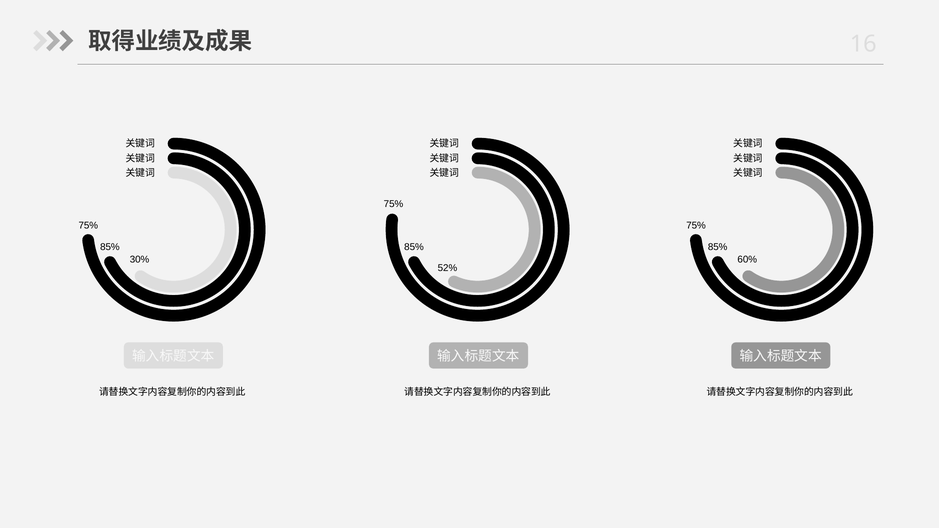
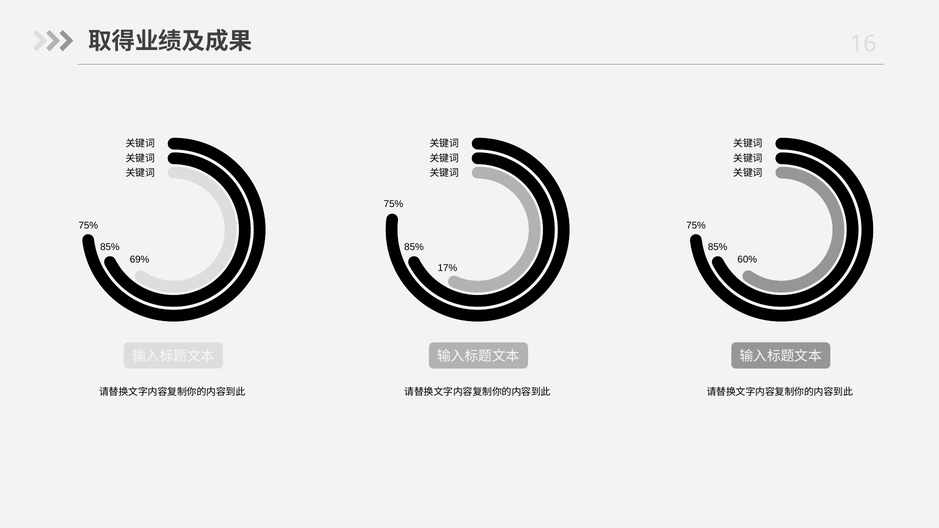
30%: 30% -> 69%
52%: 52% -> 17%
